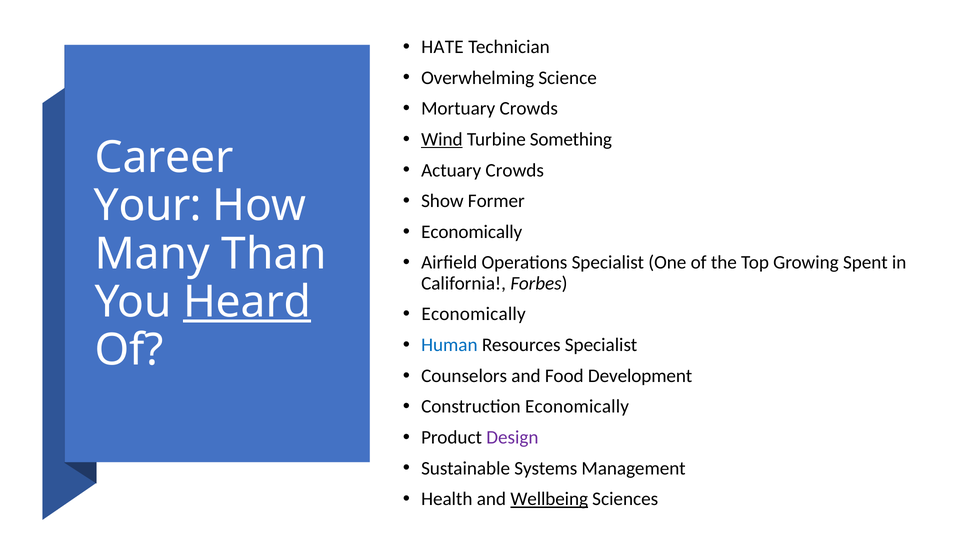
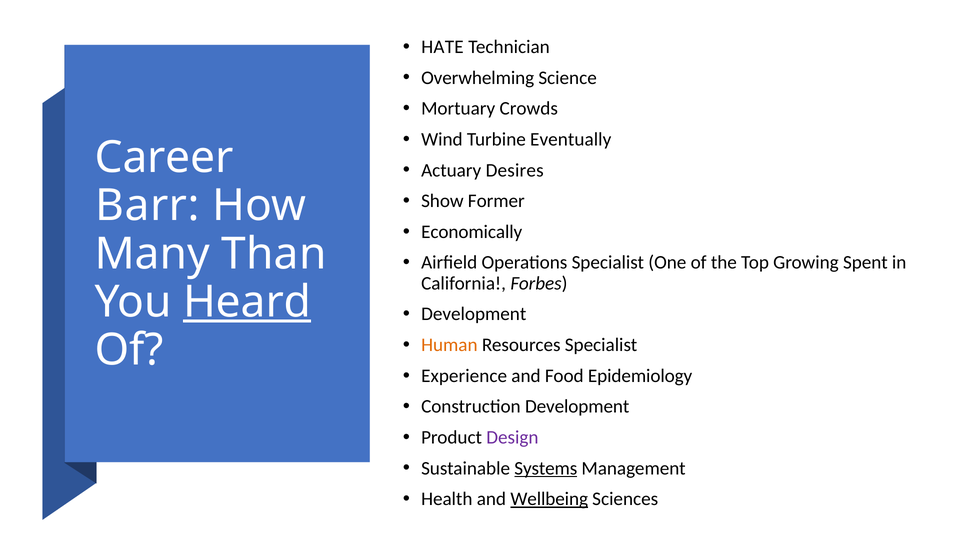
Wind underline: present -> none
Something: Something -> Eventually
Actuary Crowds: Crowds -> Desires
Your: Your -> Barr
Economically at (474, 314): Economically -> Development
Human colour: blue -> orange
Counselors: Counselors -> Experience
Development: Development -> Epidemiology
Construction Economically: Economically -> Development
Systems underline: none -> present
